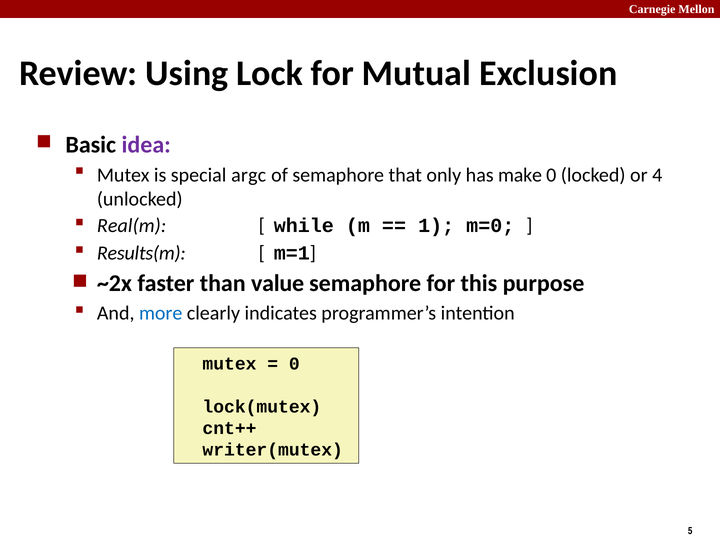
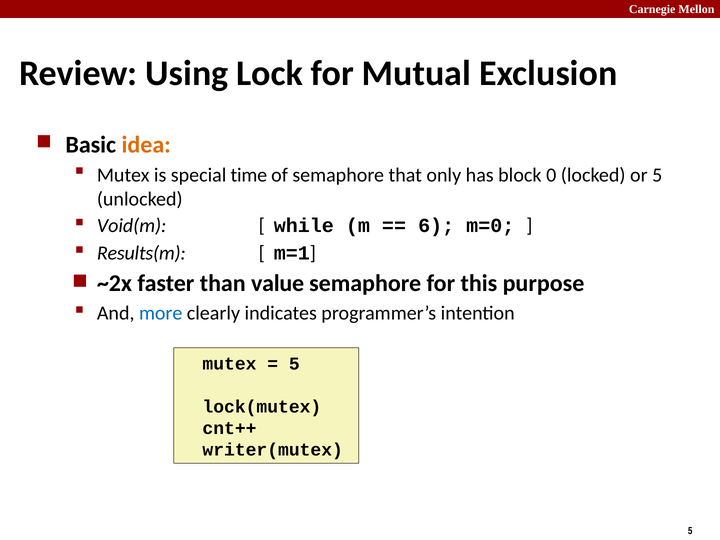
idea colour: purple -> orange
argc: argc -> time
make: make -> block
or 4: 4 -> 5
Real(m: Real(m -> Void(m
1: 1 -> 6
0 at (294, 364): 0 -> 5
